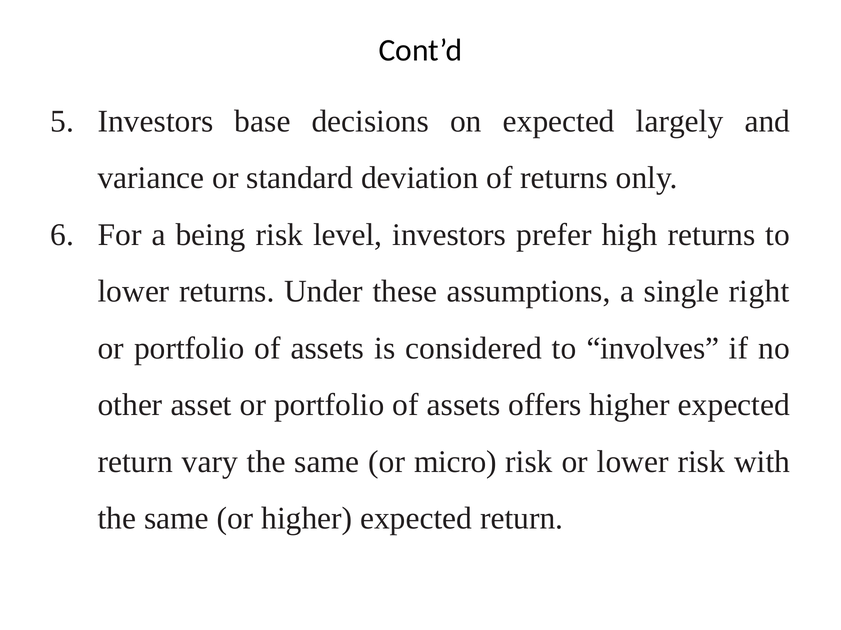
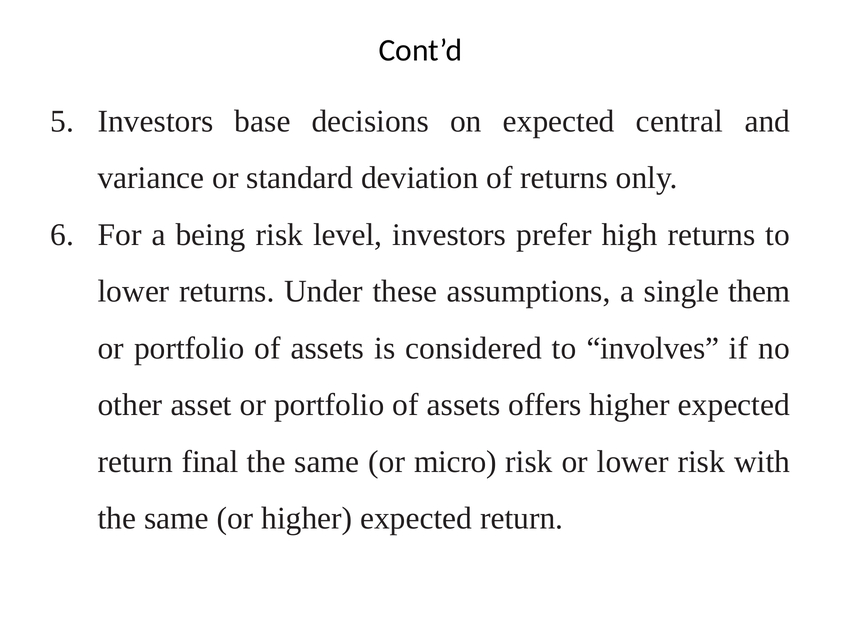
largely: largely -> central
right: right -> them
vary: vary -> final
